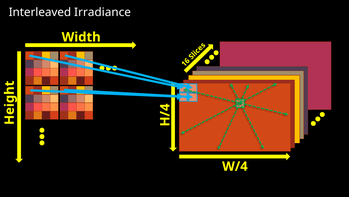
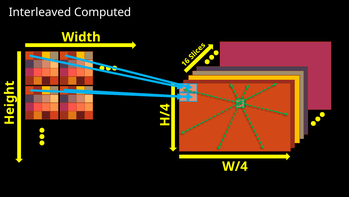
Irradiance: Irradiance -> Computed
